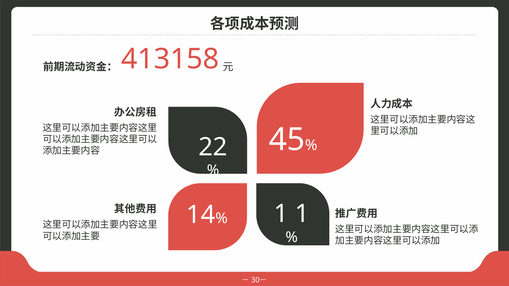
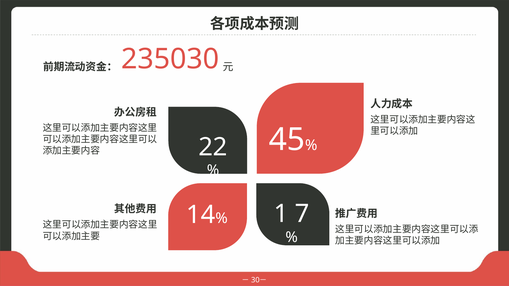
413158: 413158 -> 235030
1 1: 1 -> 7
